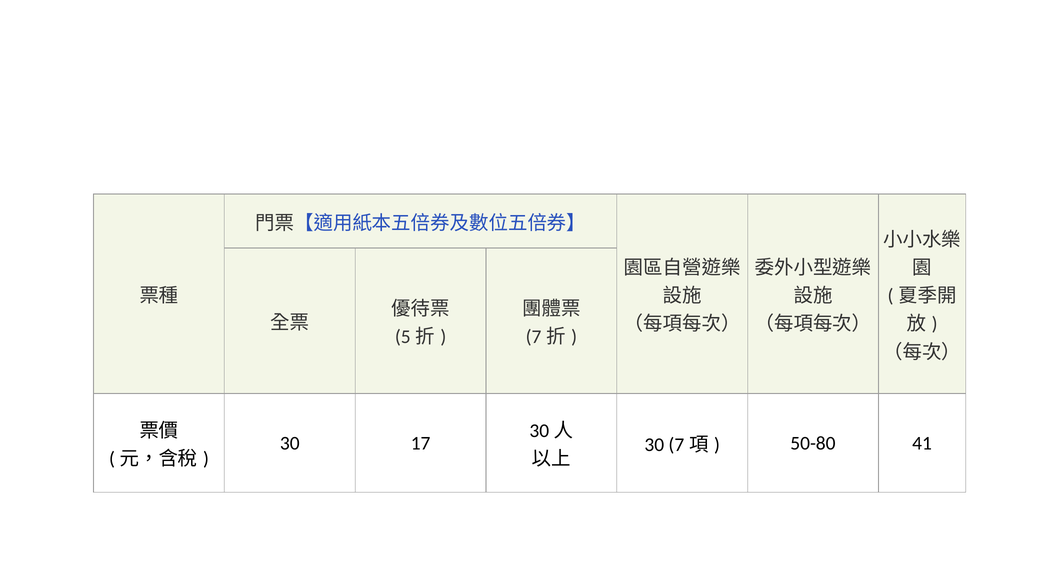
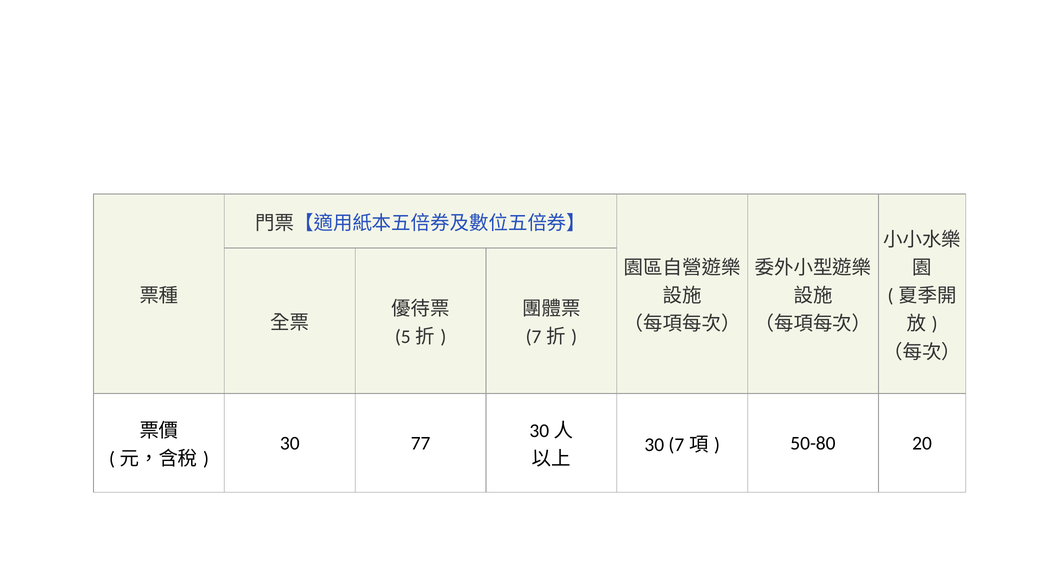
17: 17 -> 77
41: 41 -> 20
